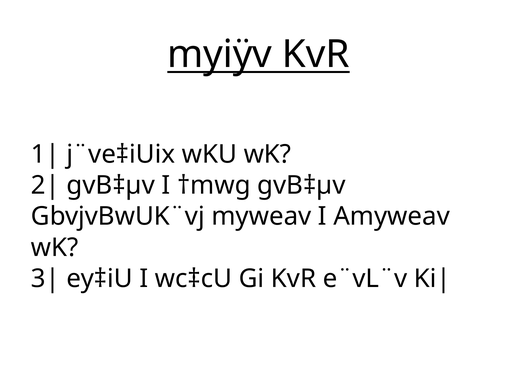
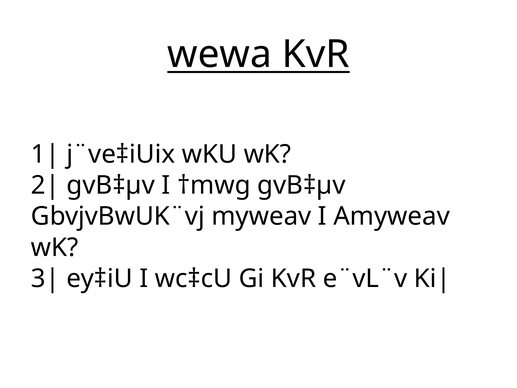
myiÿv: myiÿv -> wewa
